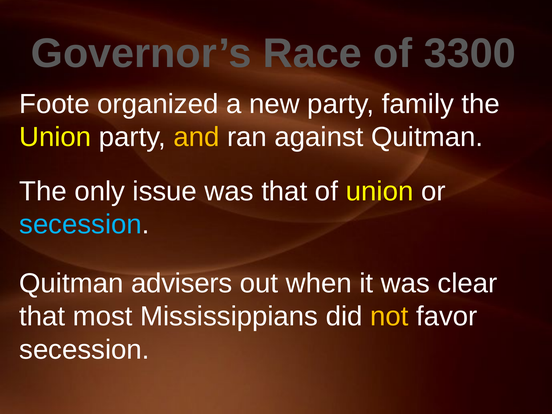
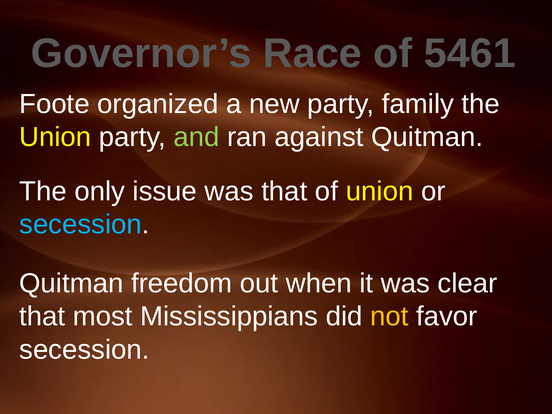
3300: 3300 -> 5461
and colour: yellow -> light green
advisers: advisers -> freedom
